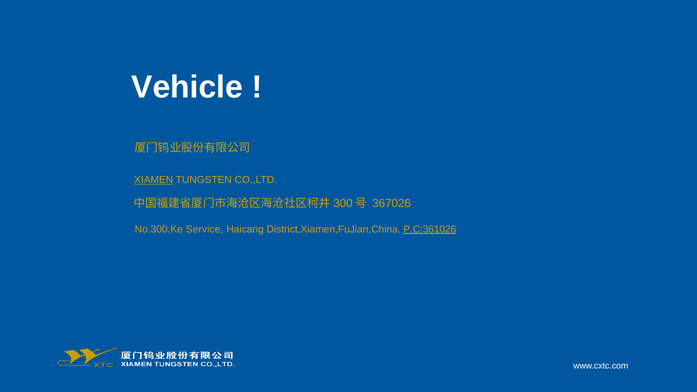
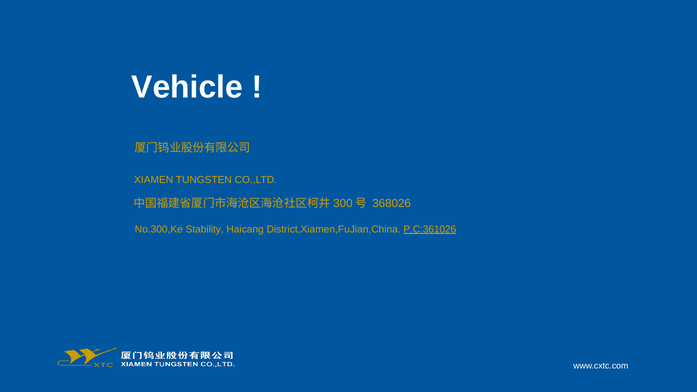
XIAMEN underline: present -> none
367026: 367026 -> 368026
Service: Service -> Stability
